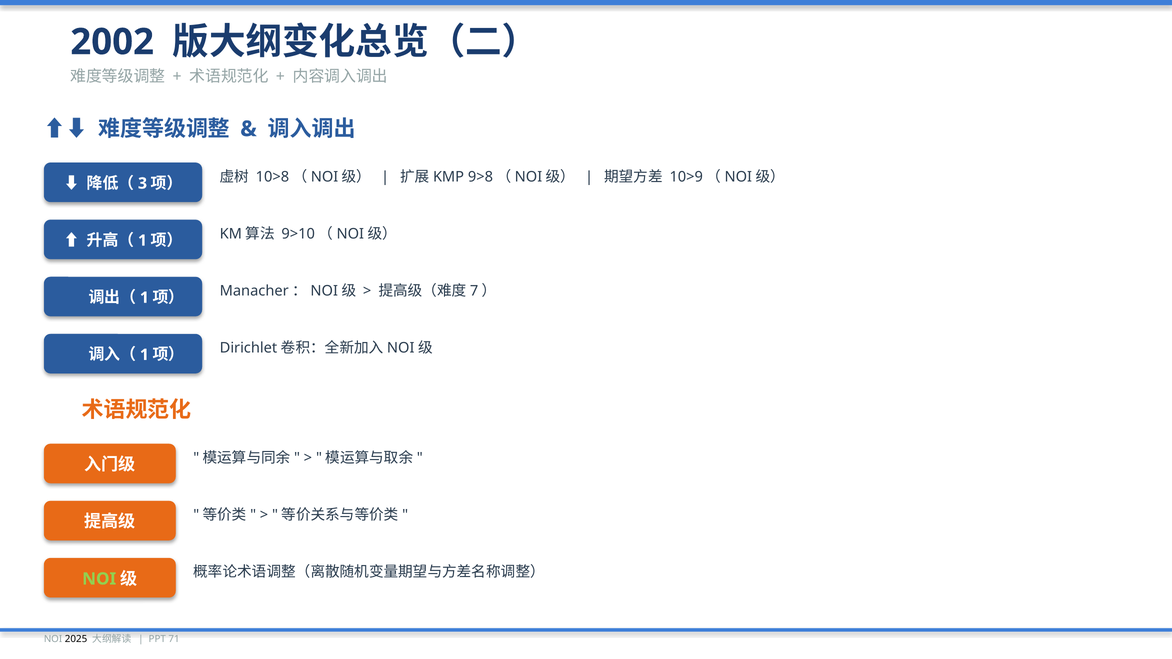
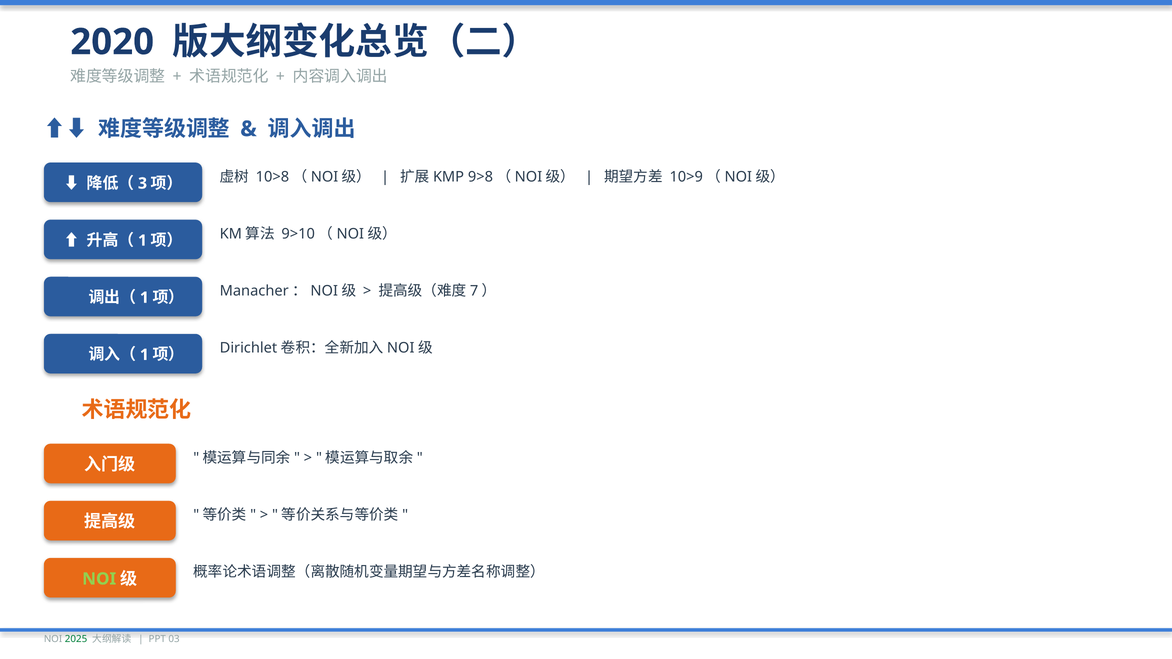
2002: 2002 -> 2020
2025 colour: black -> green
71: 71 -> 03
